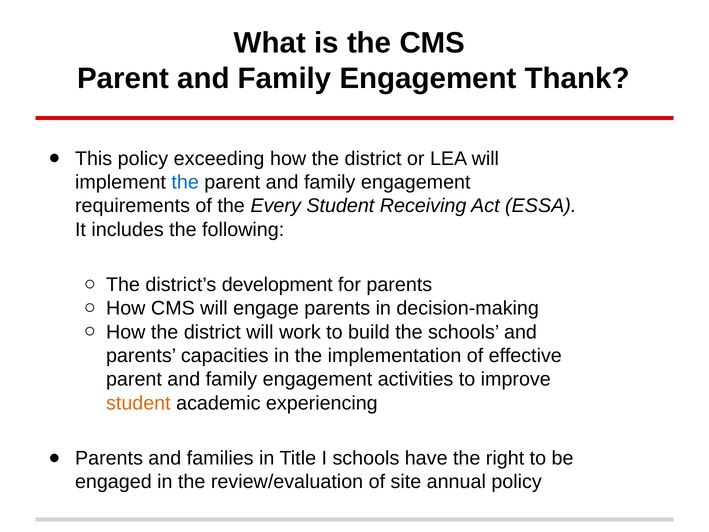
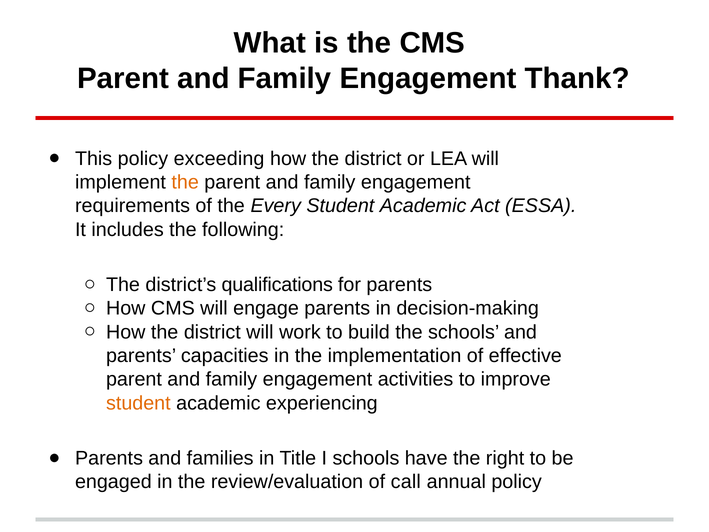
the at (185, 182) colour: blue -> orange
Every Student Receiving: Receiving -> Academic
development: development -> qualifications
site: site -> call
